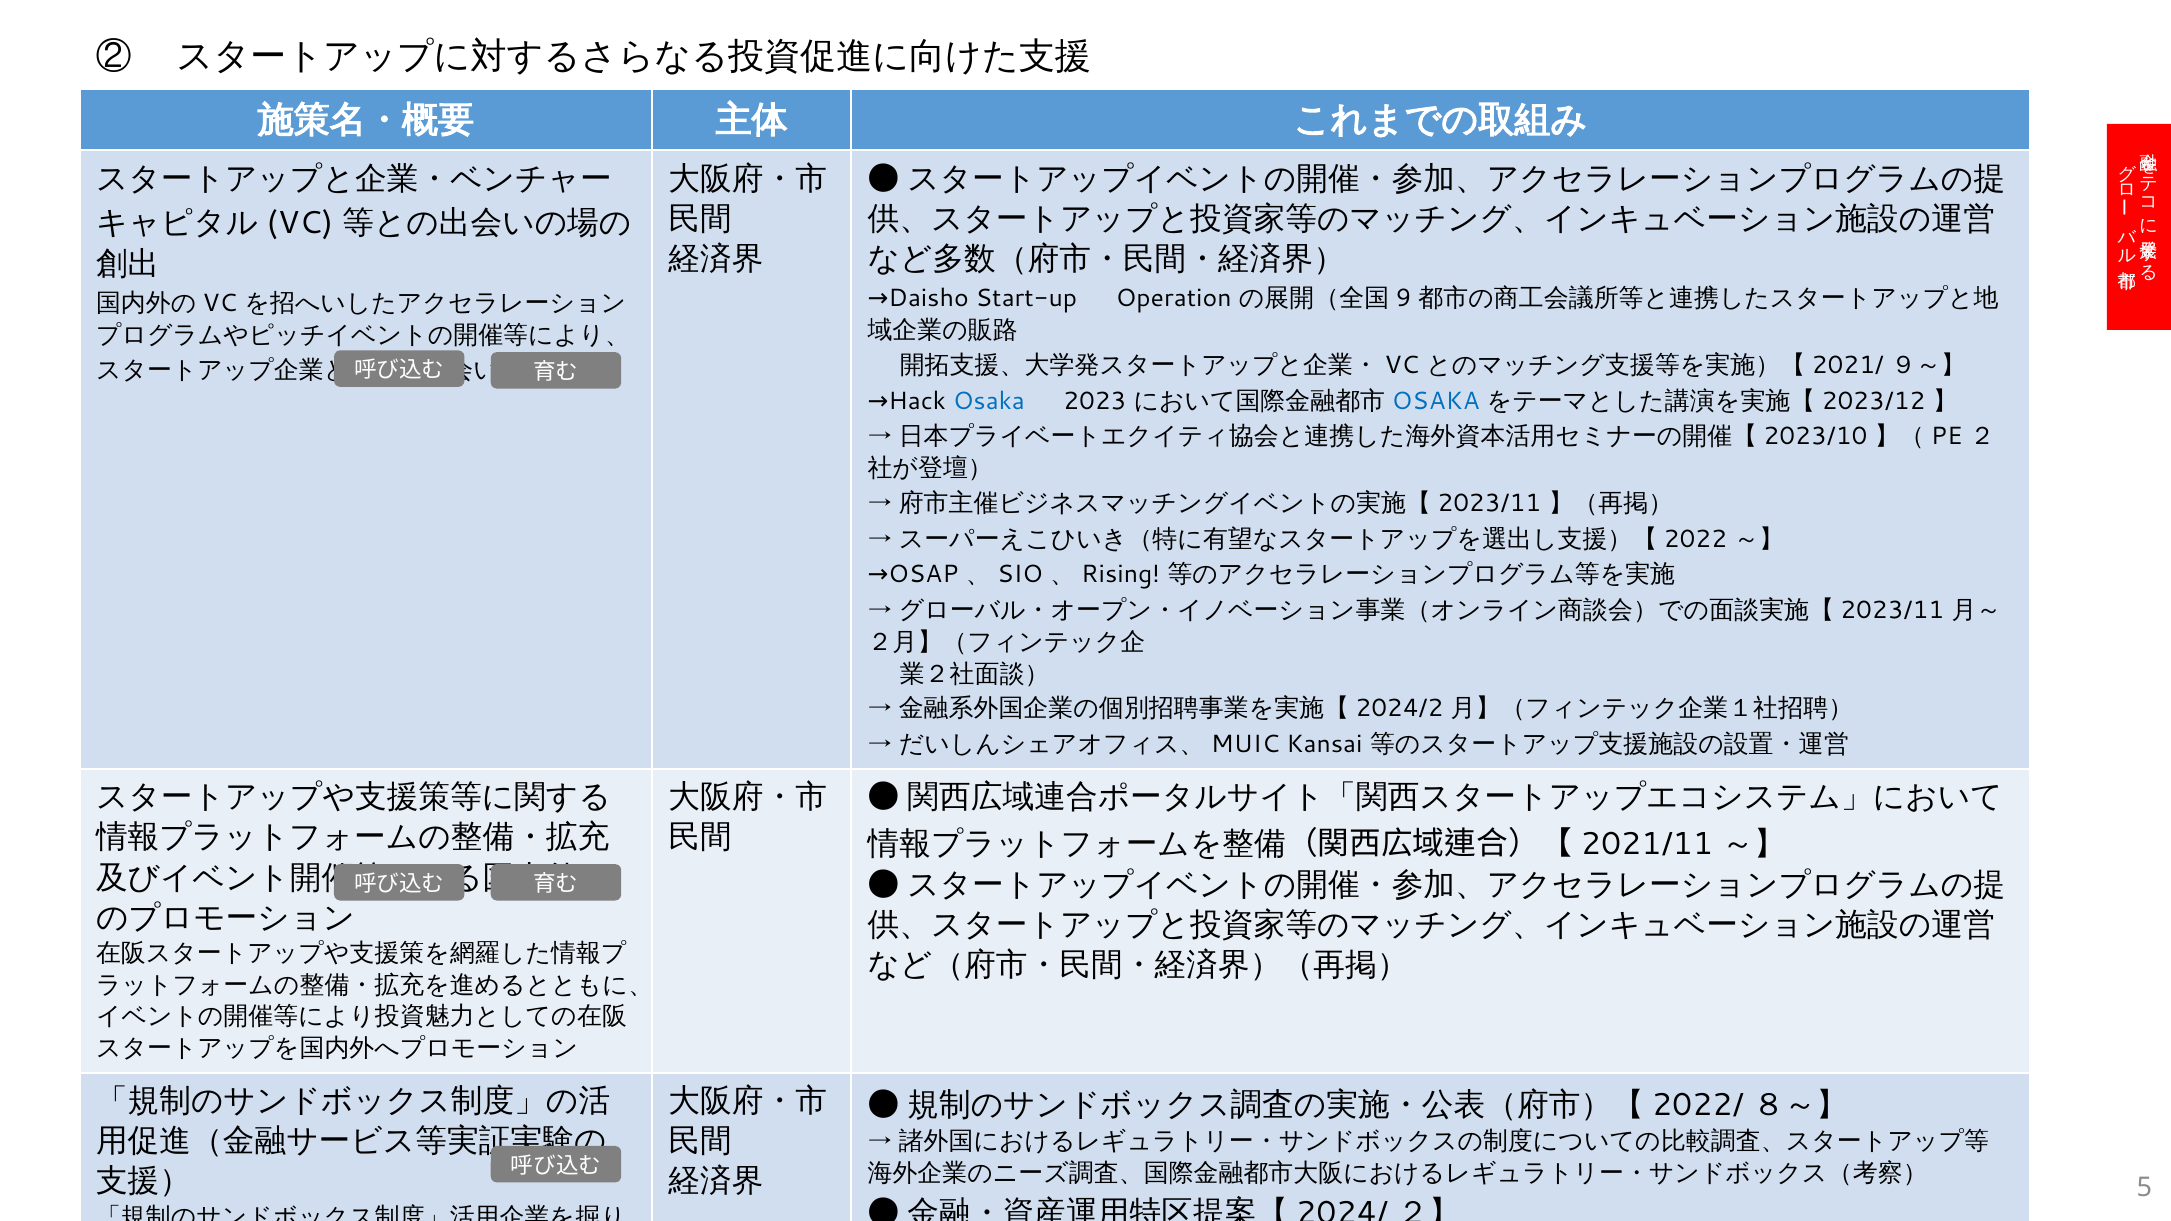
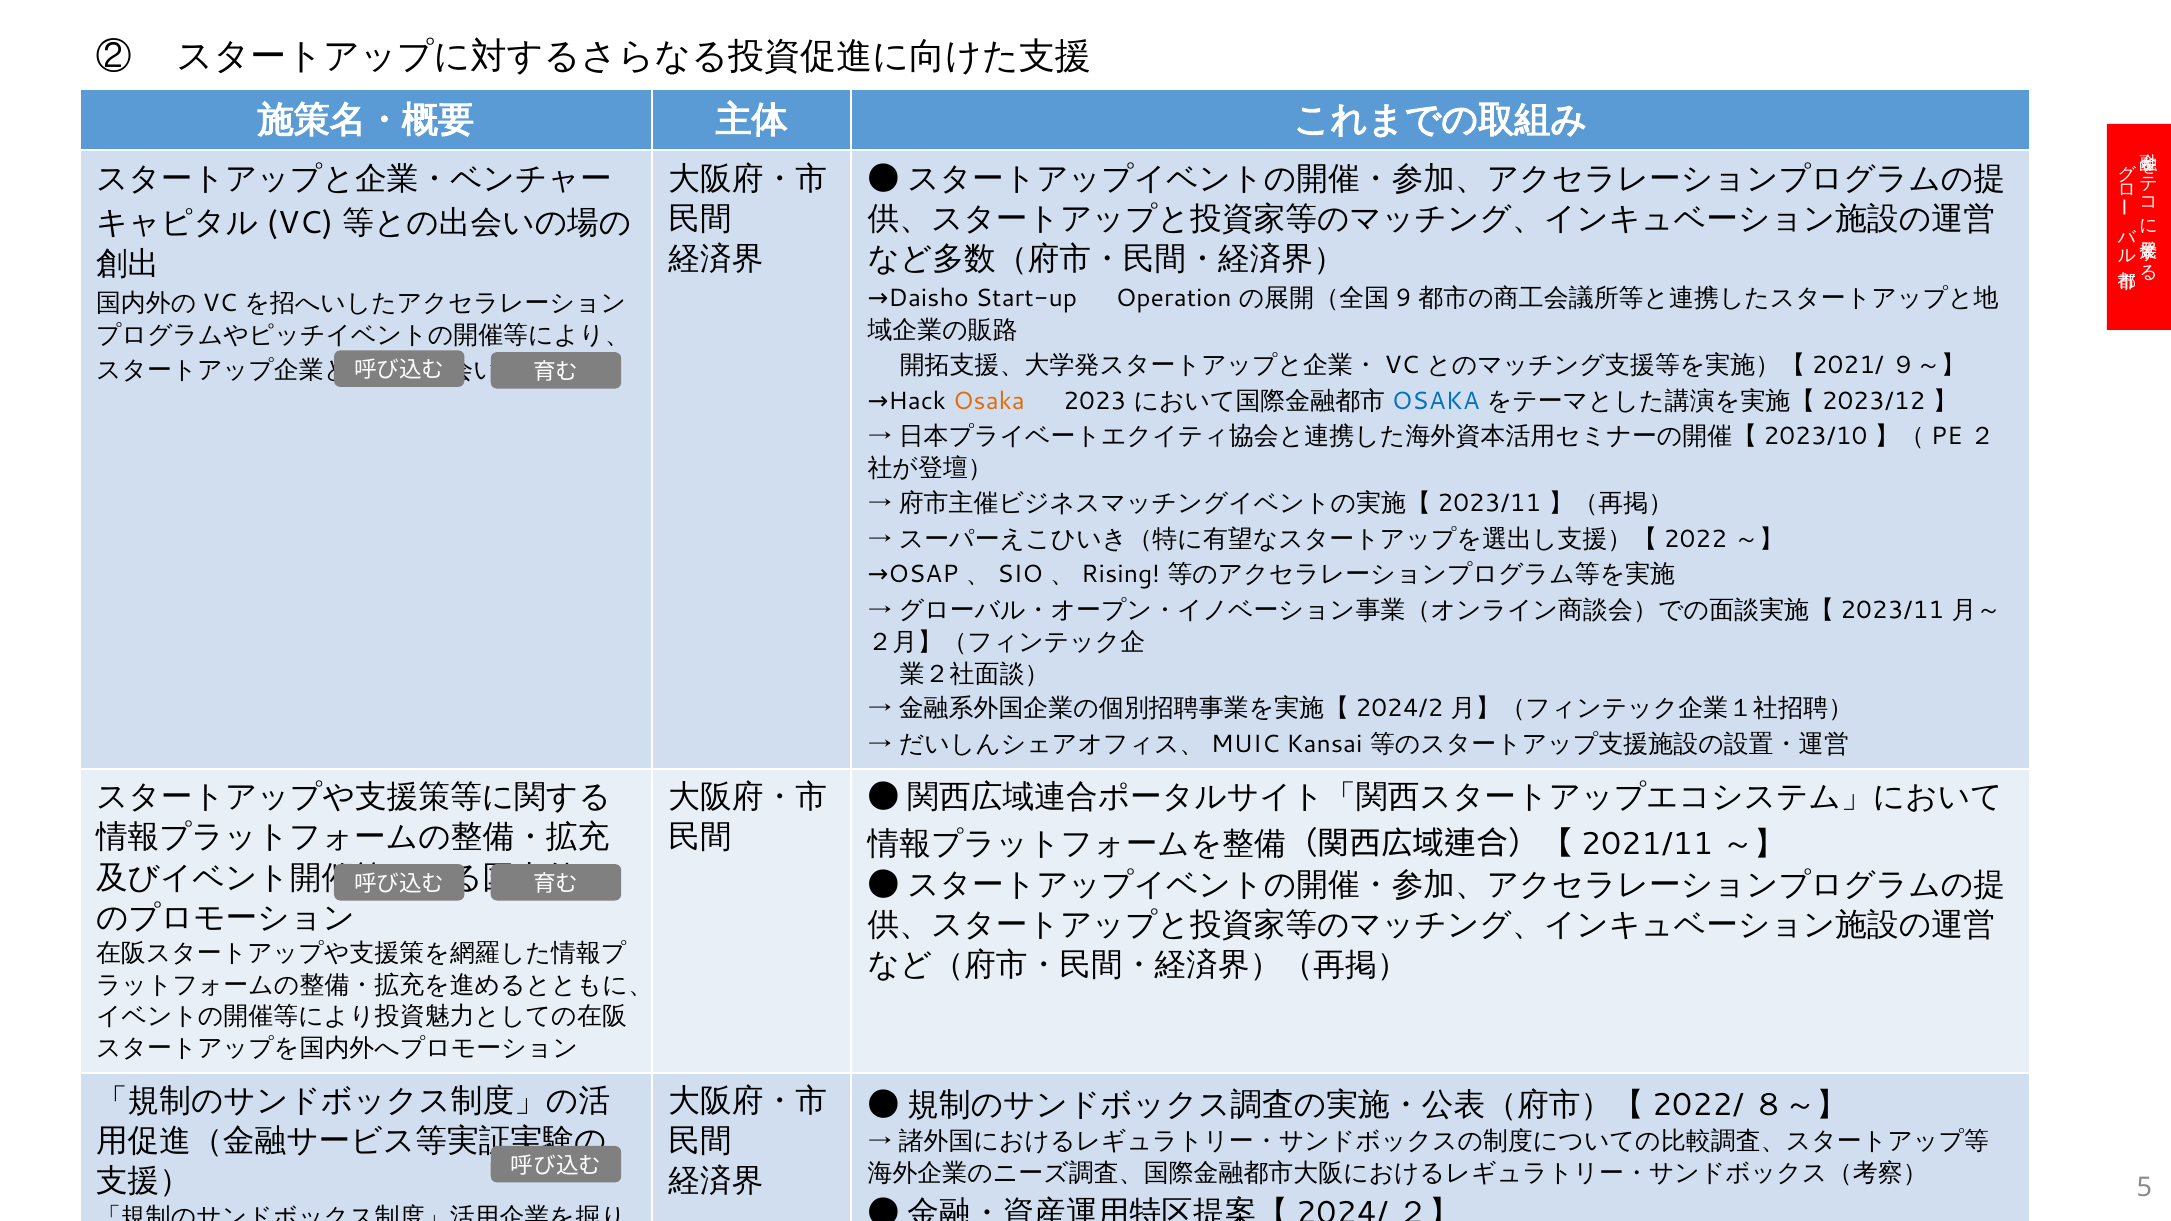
Osaka at (989, 401) colour: blue -> orange
